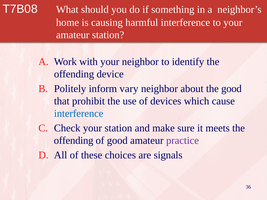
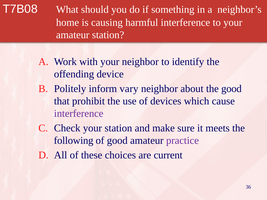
interference at (79, 114) colour: blue -> purple
offending at (74, 141): offending -> following
signals: signals -> current
